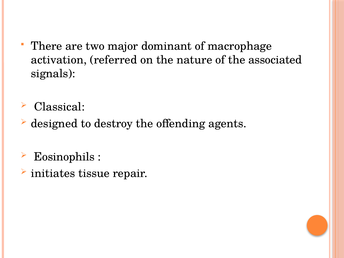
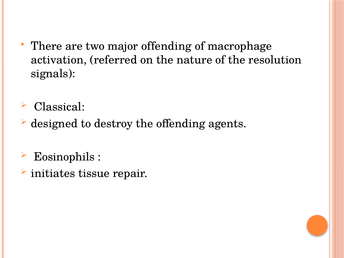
major dominant: dominant -> offending
associated: associated -> resolution
